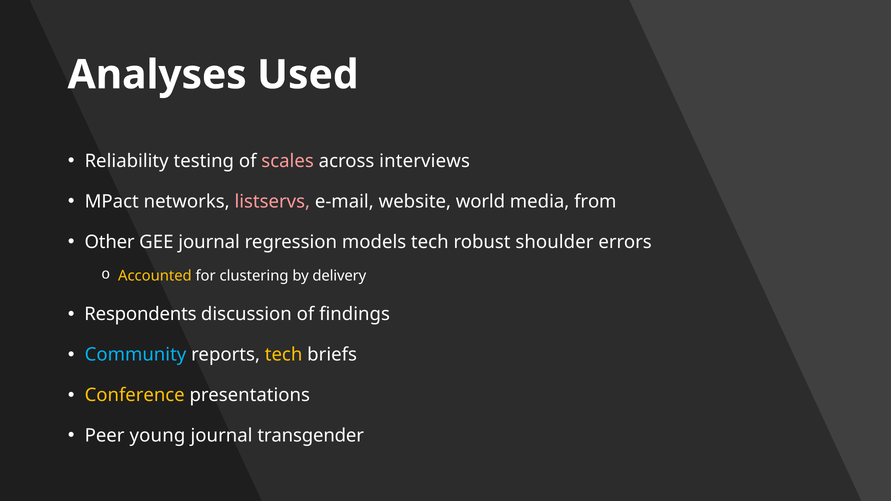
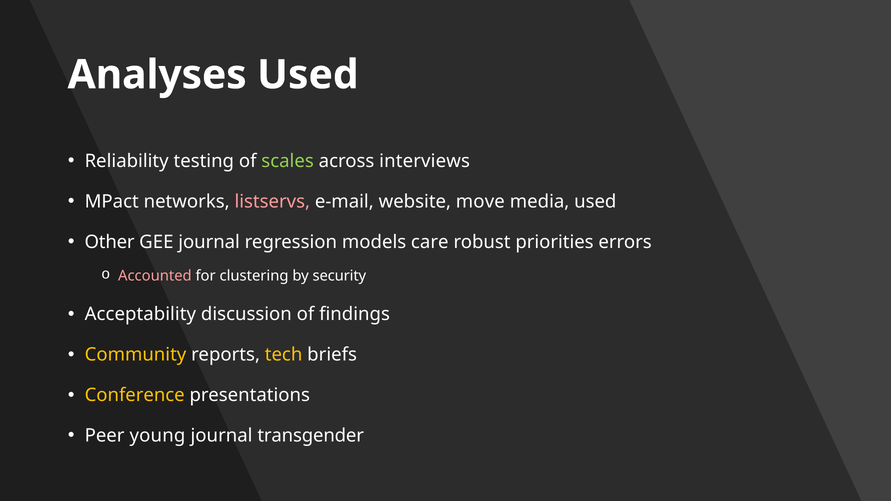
scales colour: pink -> light green
world: world -> move
media from: from -> used
models tech: tech -> care
shoulder: shoulder -> priorities
Accounted colour: yellow -> pink
delivery: delivery -> security
Respondents: Respondents -> Acceptability
Community colour: light blue -> yellow
